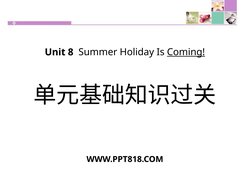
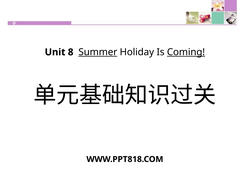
Summer underline: none -> present
